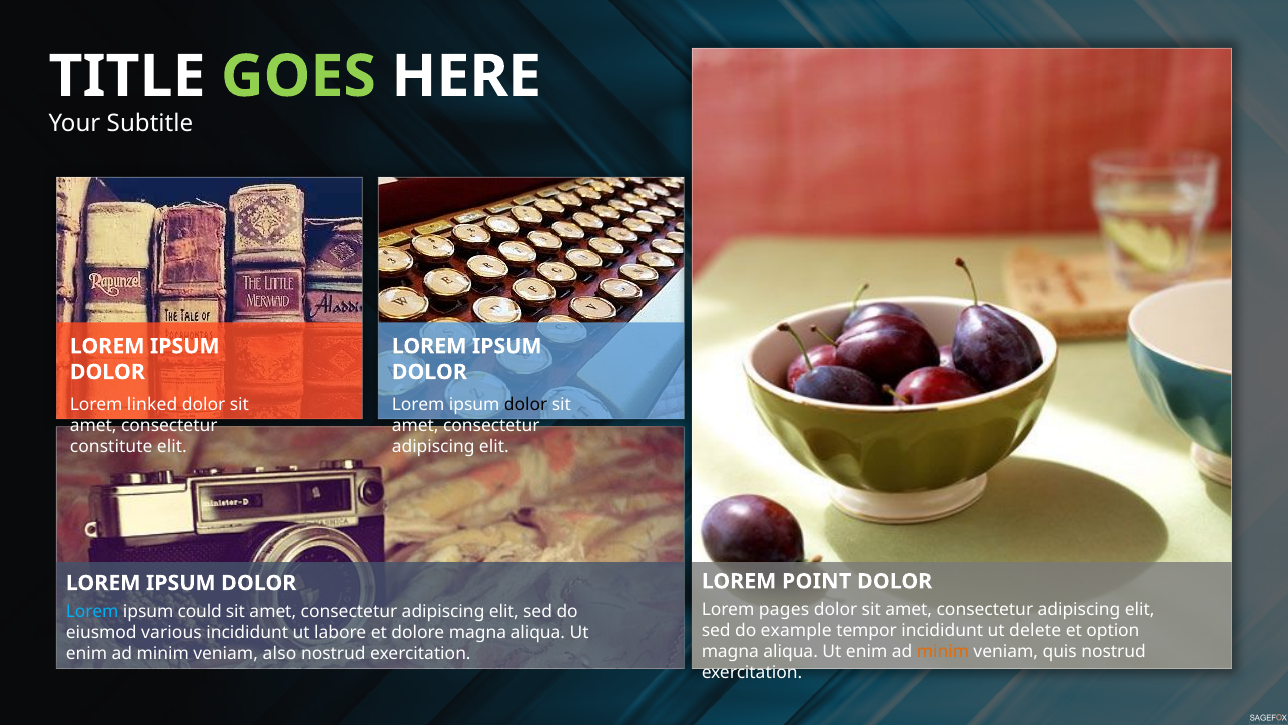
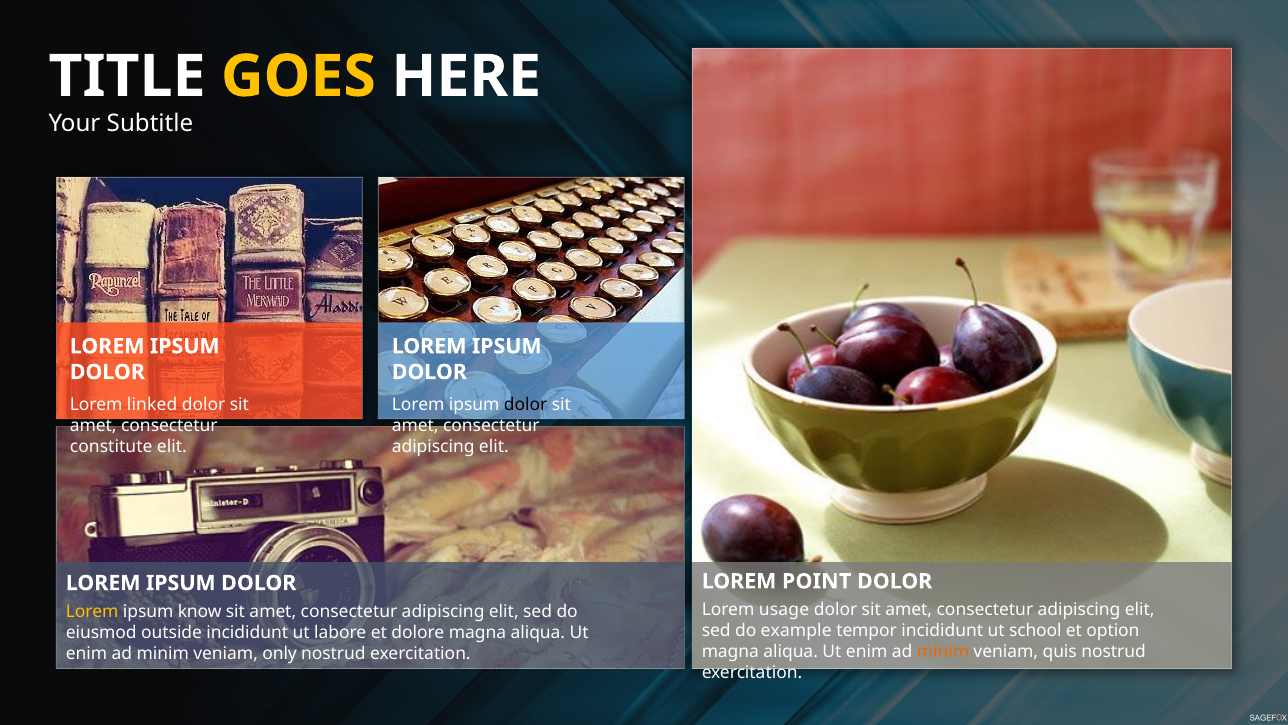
GOES colour: light green -> yellow
pages: pages -> usage
Lorem at (92, 611) colour: light blue -> yellow
could: could -> know
delete: delete -> school
various: various -> outside
also: also -> only
